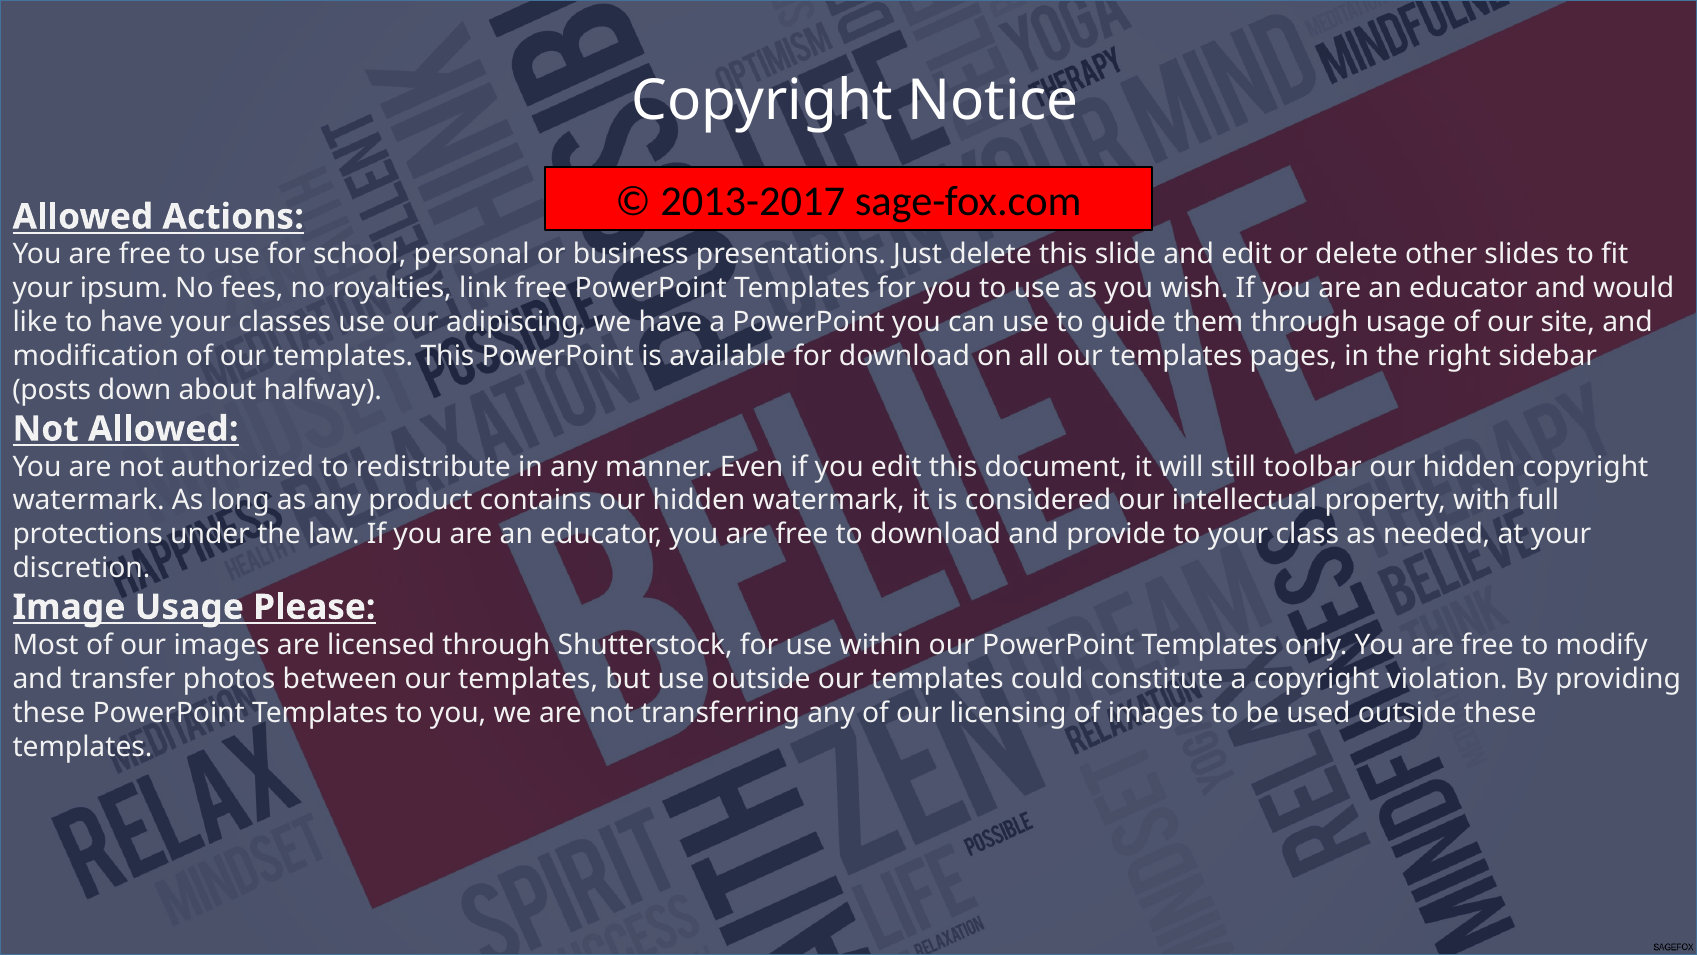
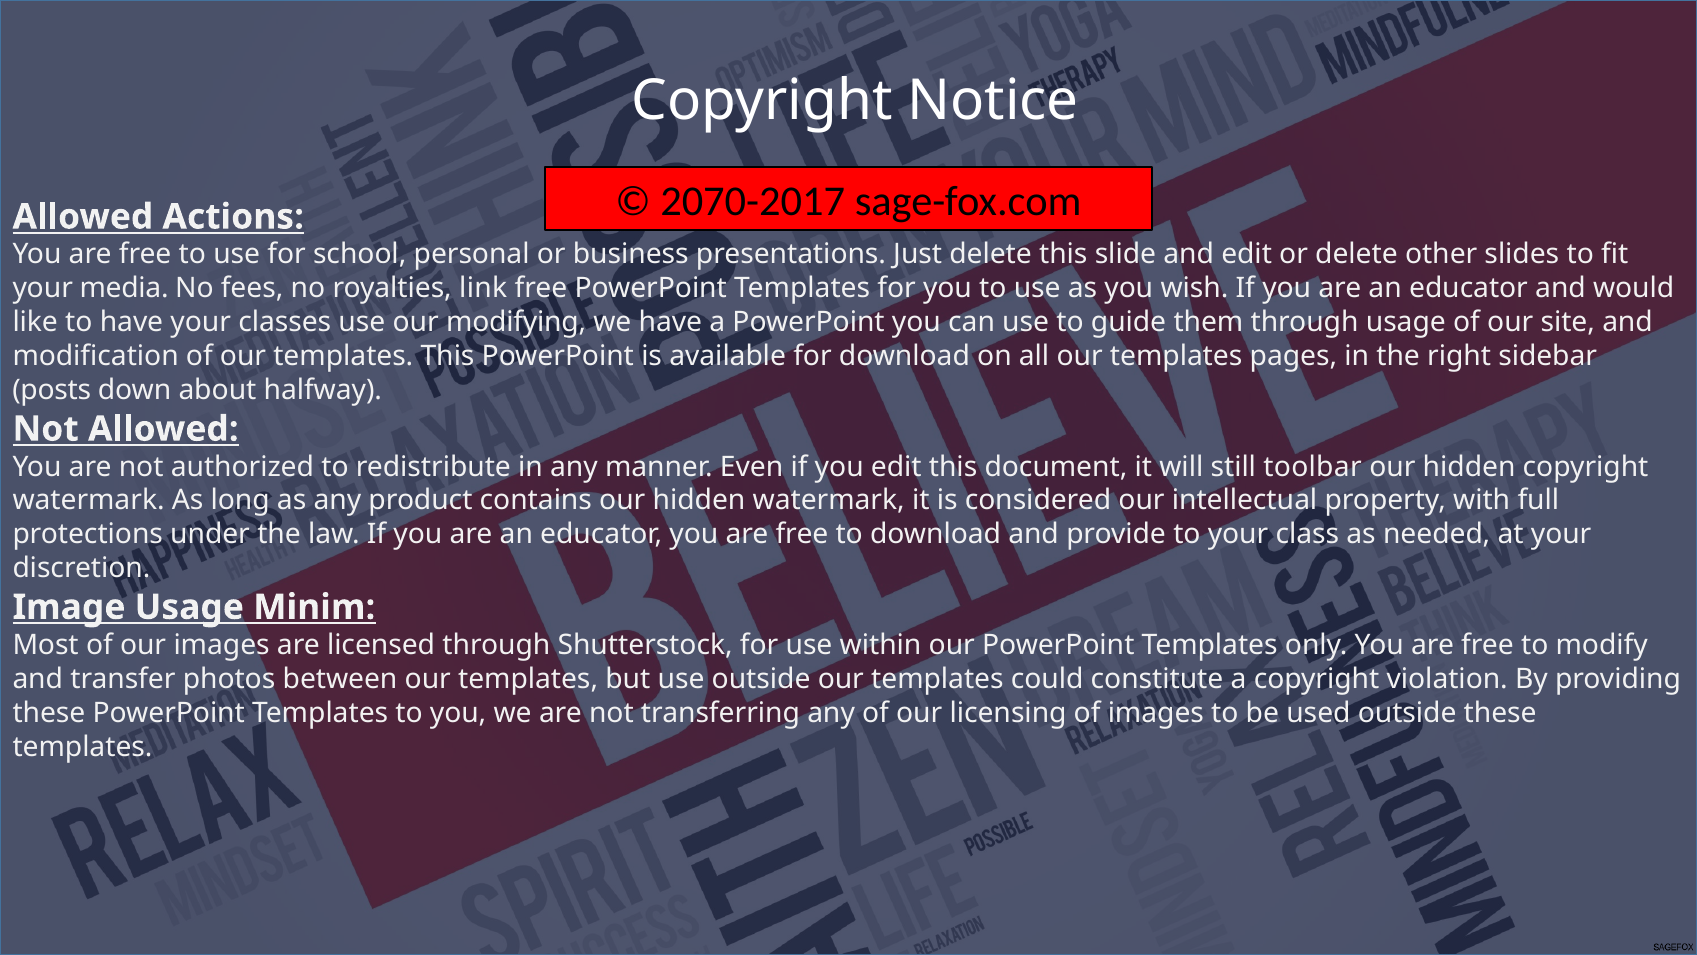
2013-2017: 2013-2017 -> 2070-2017
ipsum: ipsum -> media
adipiscing: adipiscing -> modifying
Please: Please -> Minim
